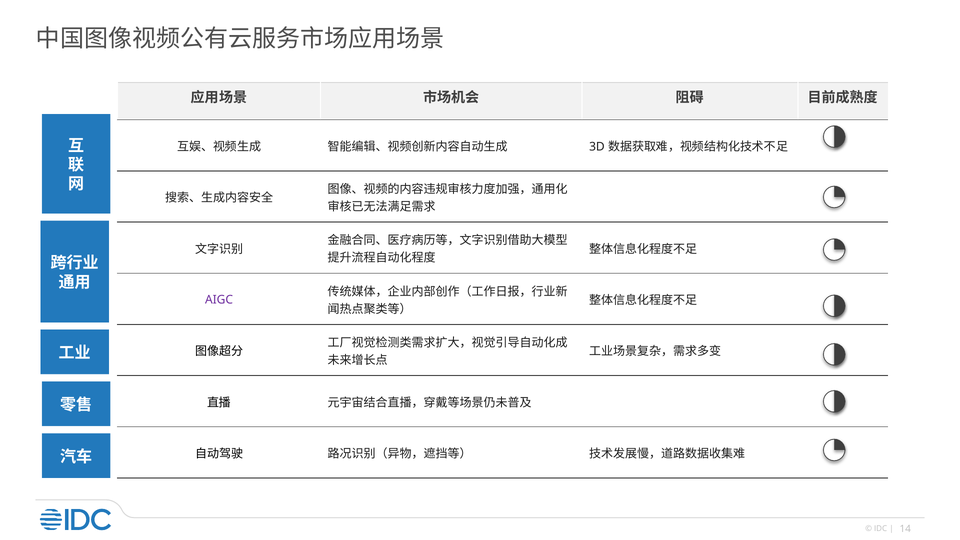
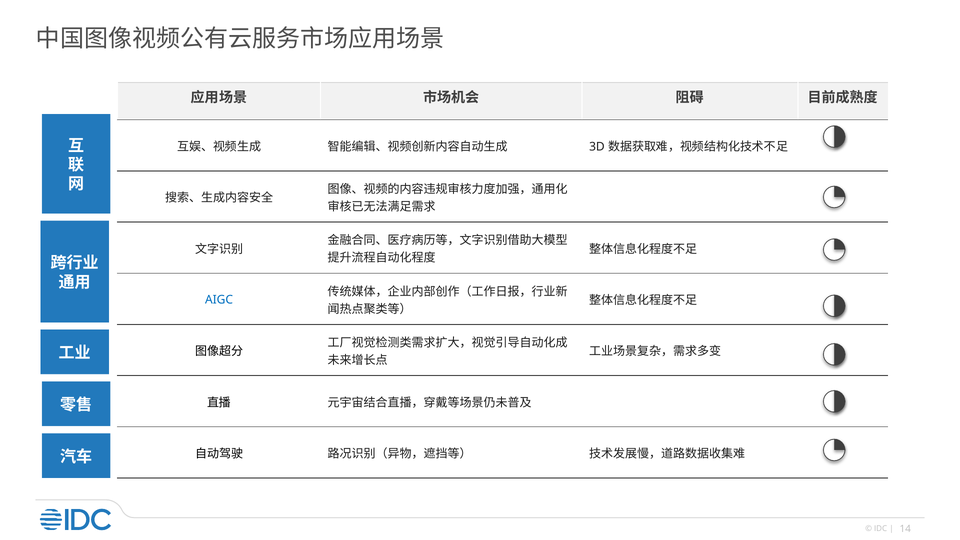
AIGC colour: purple -> blue
